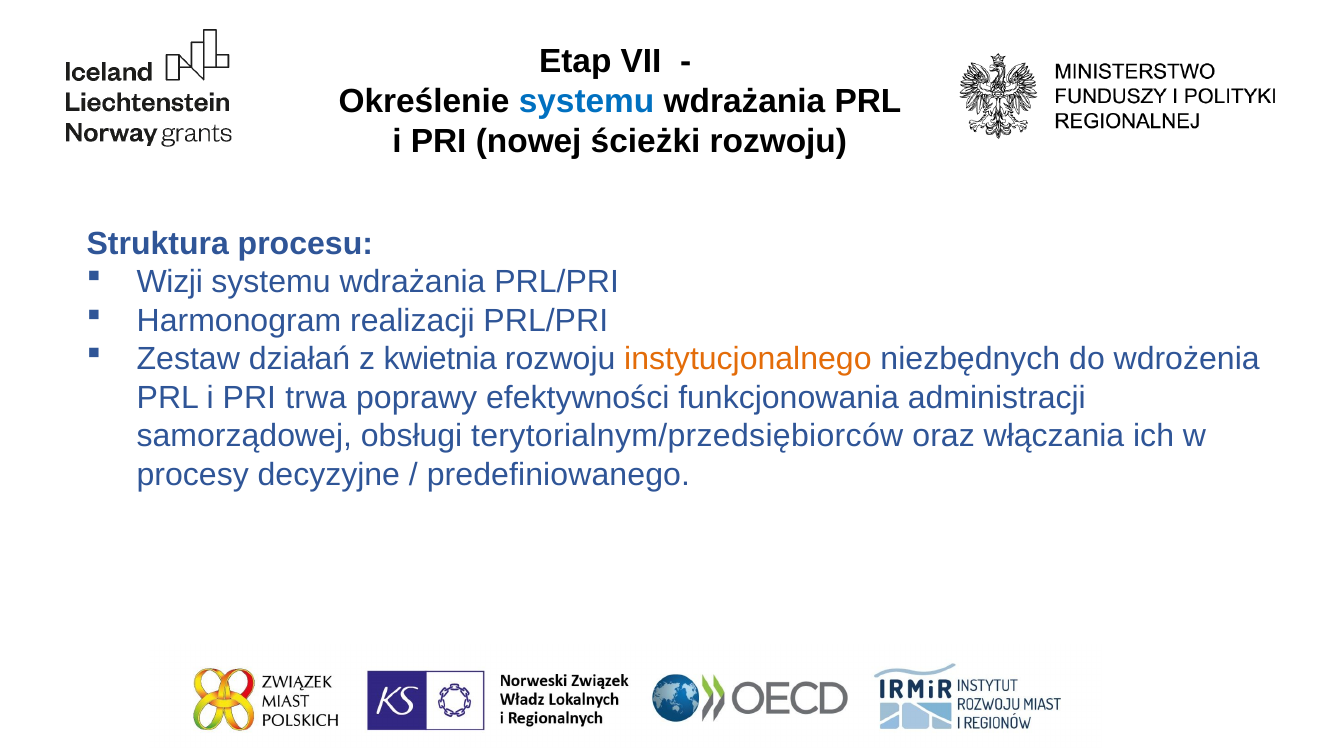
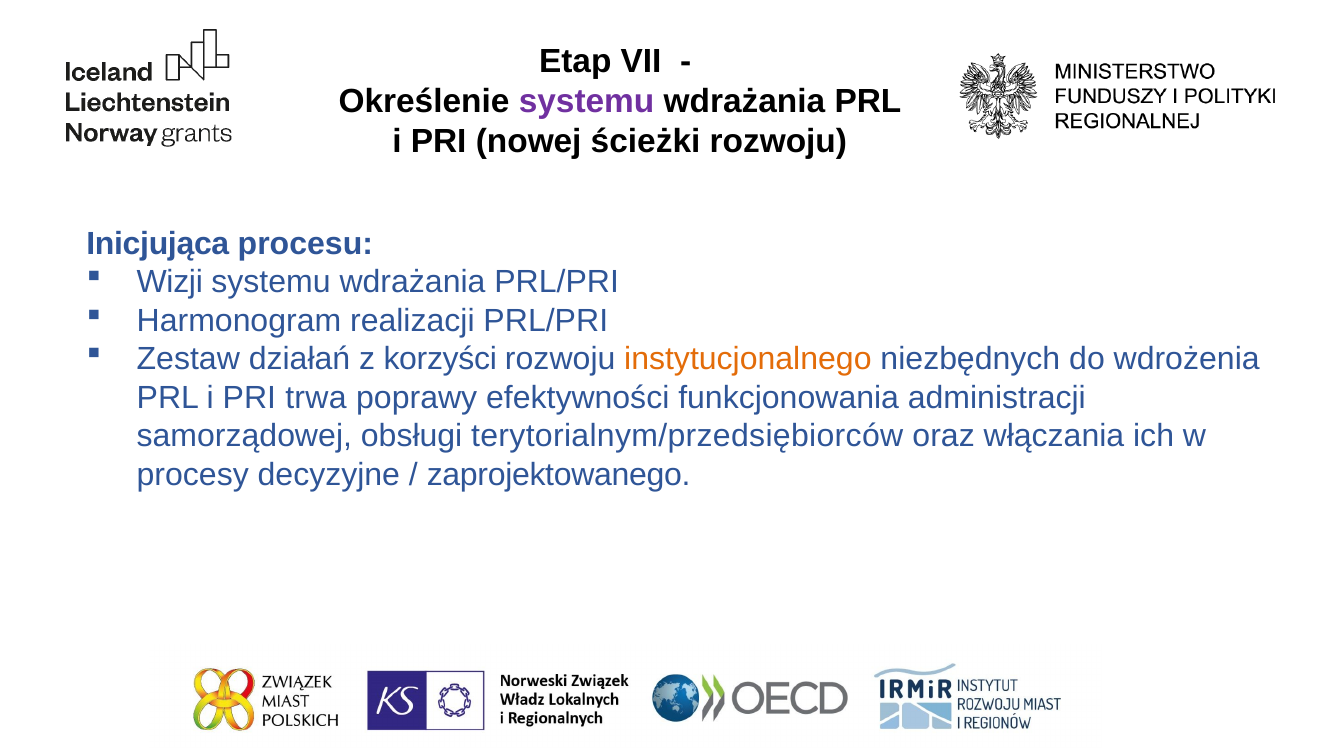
systemu at (587, 101) colour: blue -> purple
Struktura: Struktura -> Inicjująca
kwietnia: kwietnia -> korzyści
predefiniowanego: predefiniowanego -> zaprojektowanego
